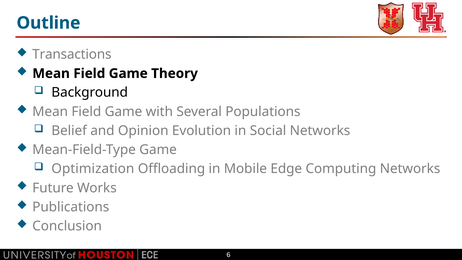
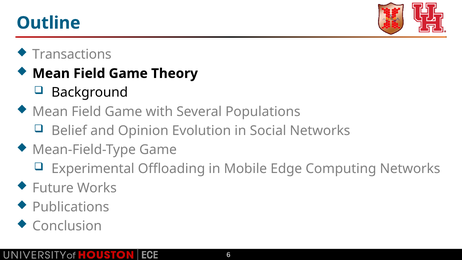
Optimization: Optimization -> Experimental
